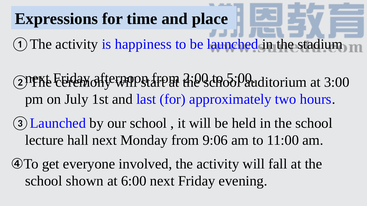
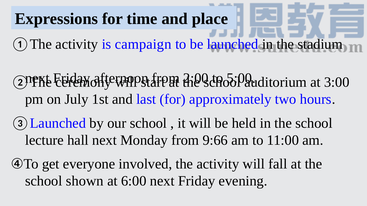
happiness: happiness -> campaign
9:06: 9:06 -> 9:66
